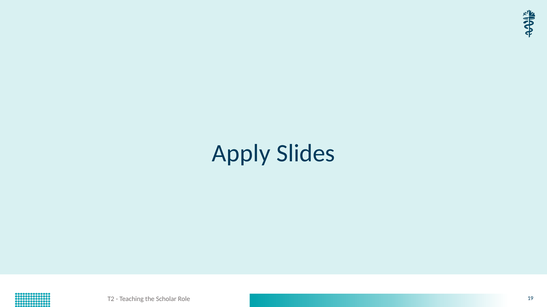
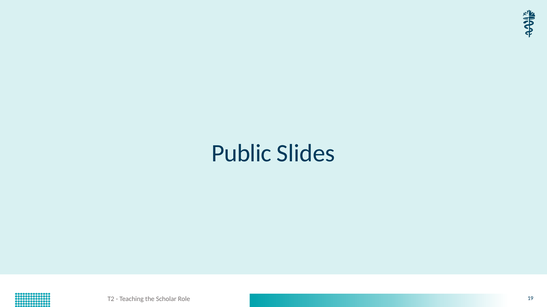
Apply: Apply -> Public
